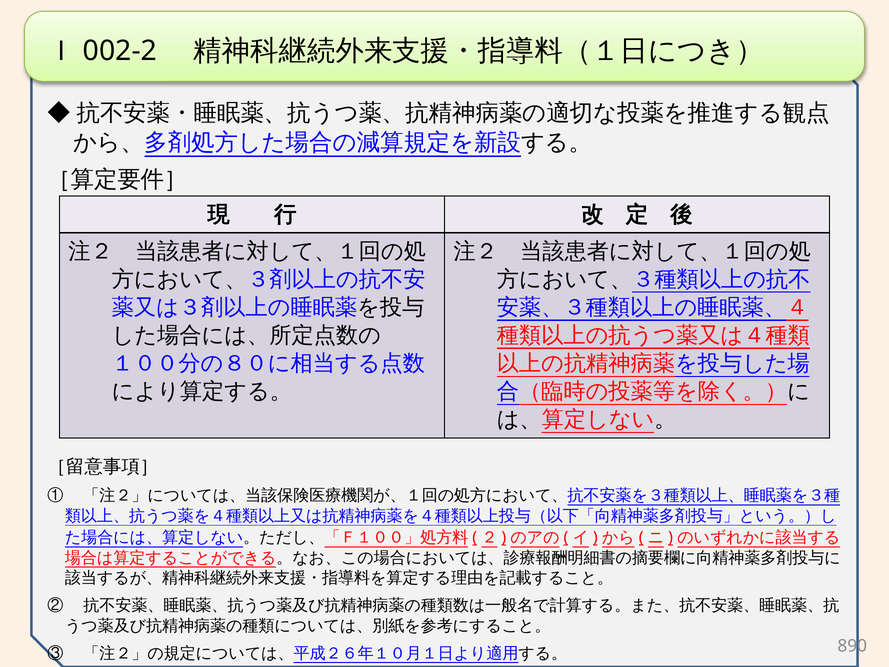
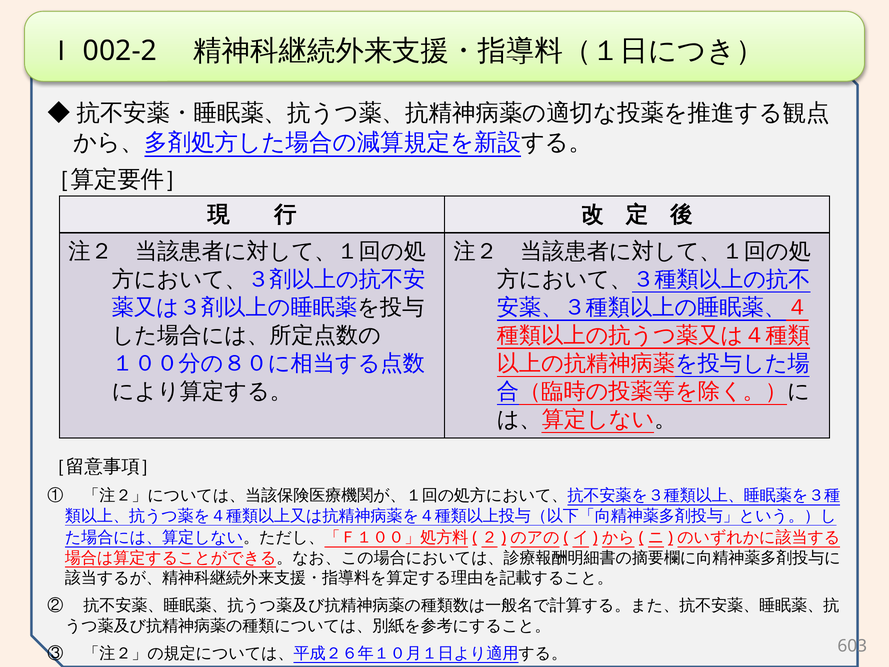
890: 890 -> 603
